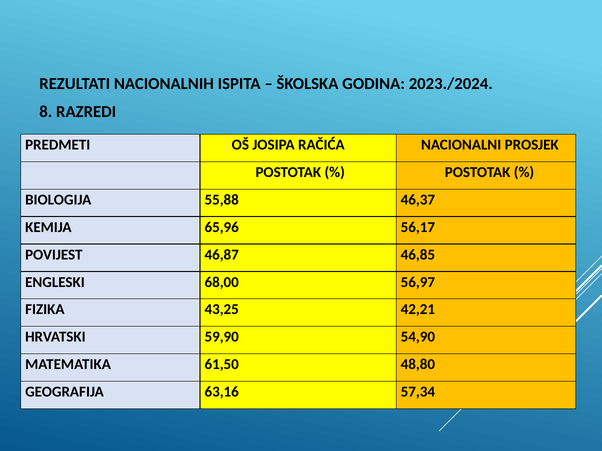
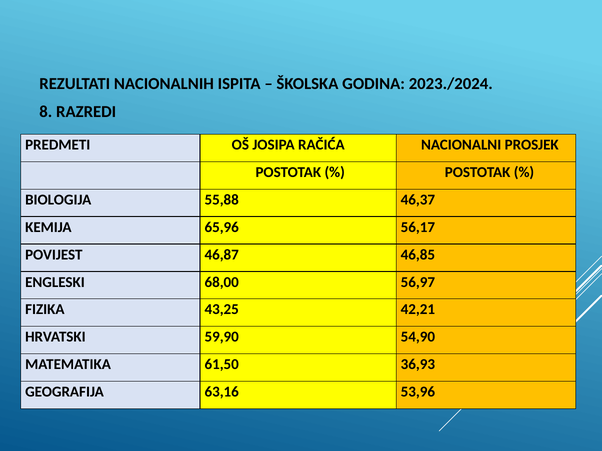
48,80: 48,80 -> 36,93
57,34: 57,34 -> 53,96
